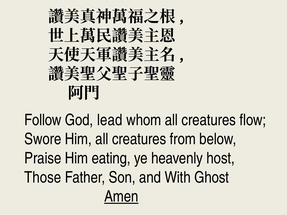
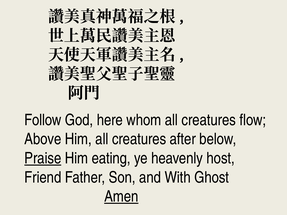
lead: lead -> here
Swore: Swore -> Above
from: from -> after
Praise underline: none -> present
Those: Those -> Friend
